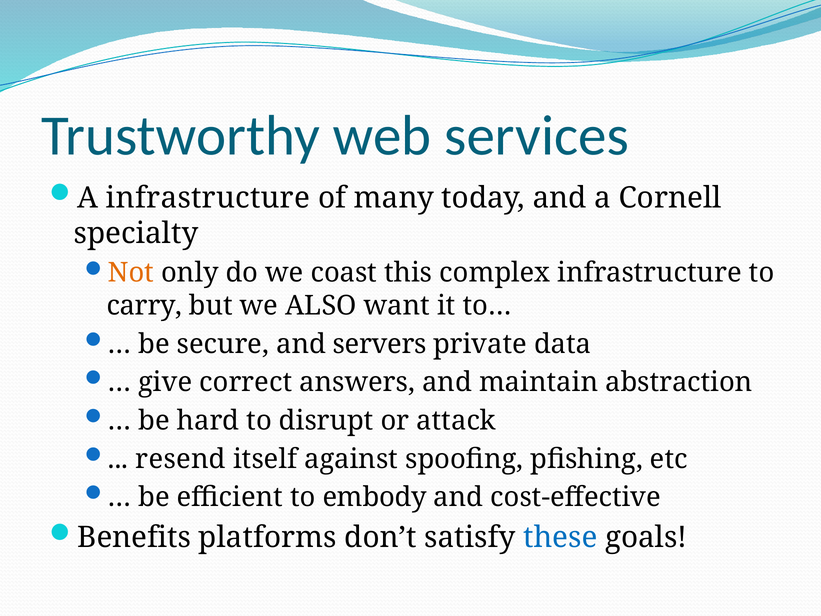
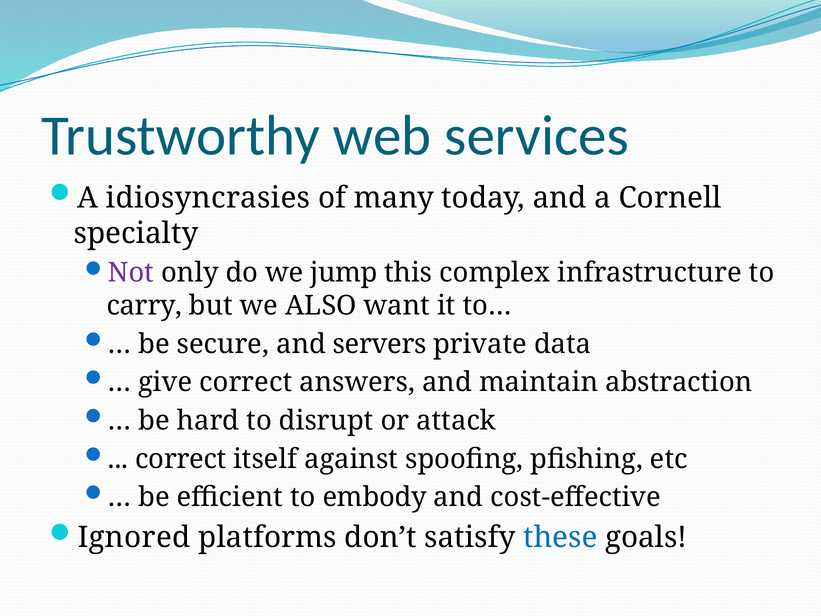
A infrastructure: infrastructure -> idiosyncrasies
Not colour: orange -> purple
coast: coast -> jump
resend at (181, 459): resend -> correct
Benefits: Benefits -> Ignored
